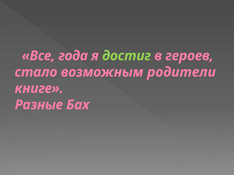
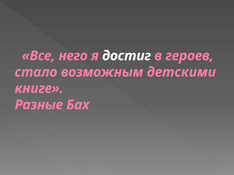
года: года -> него
достиг colour: light green -> white
родители: родители -> детскими
